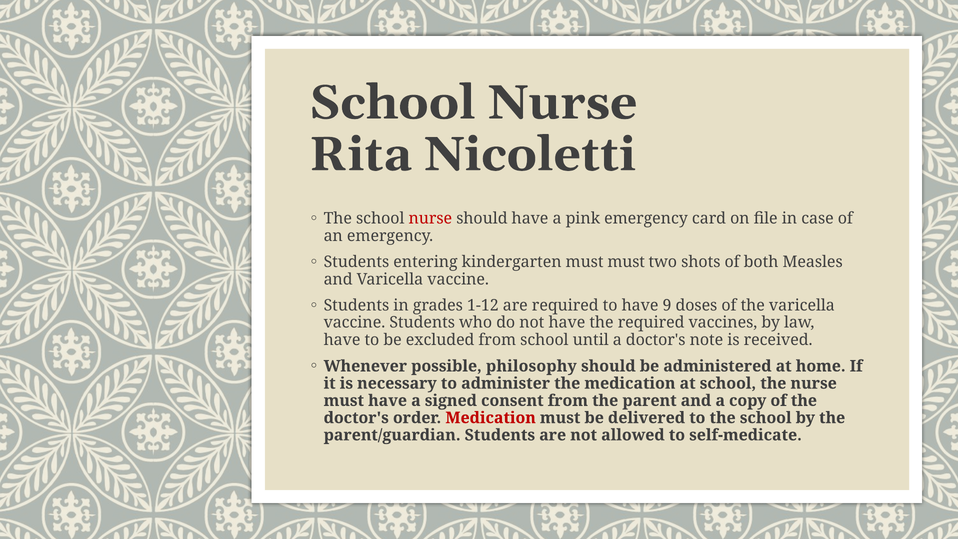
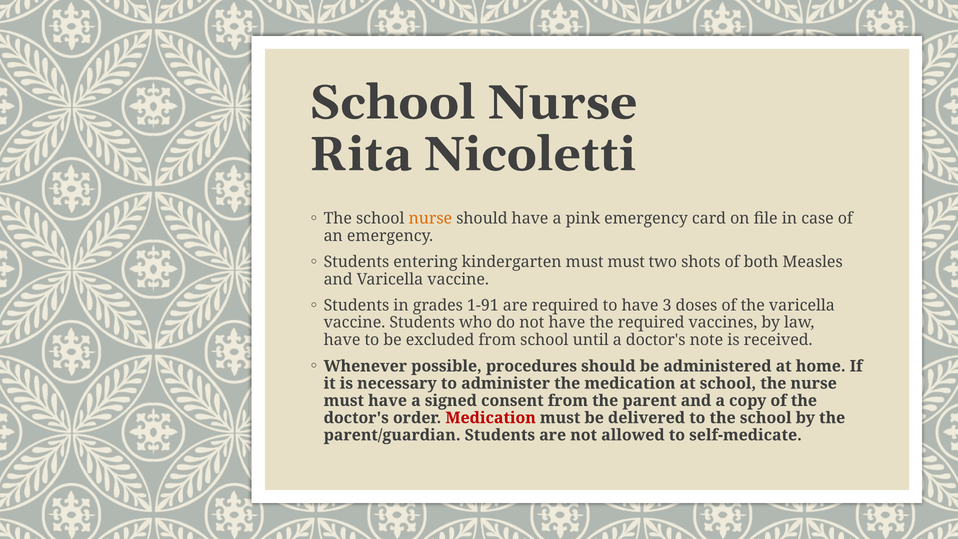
nurse at (430, 219) colour: red -> orange
1-12: 1-12 -> 1-91
9: 9 -> 3
philosophy: philosophy -> procedures
